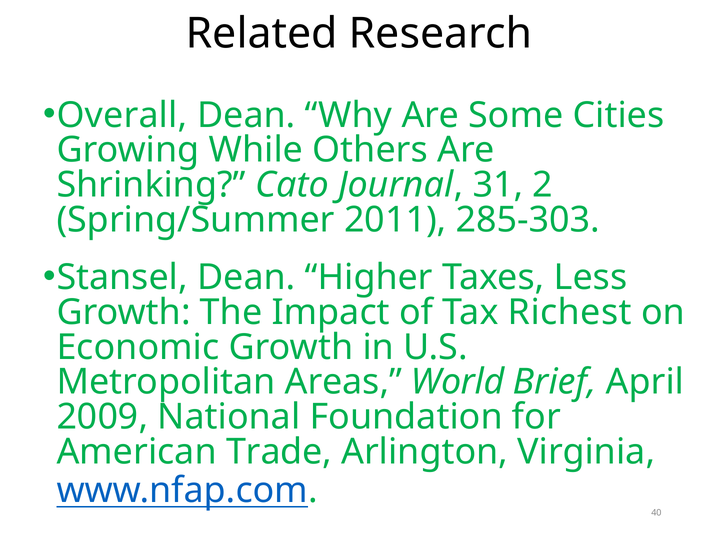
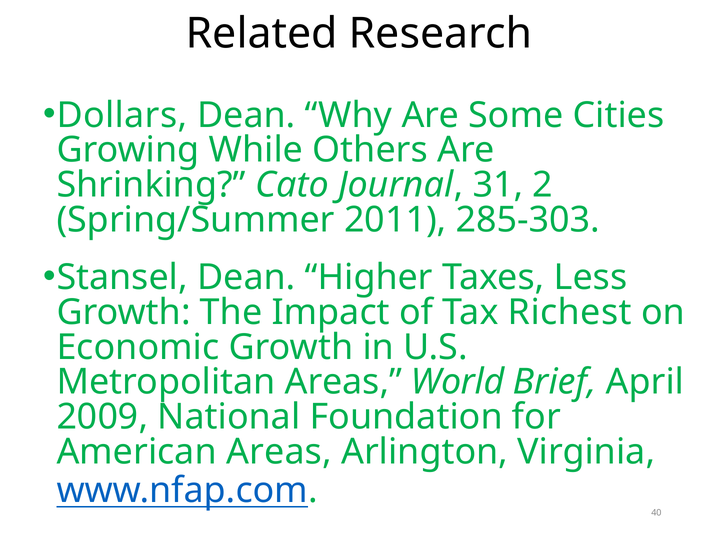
Overall: Overall -> Dollars
American Trade: Trade -> Areas
